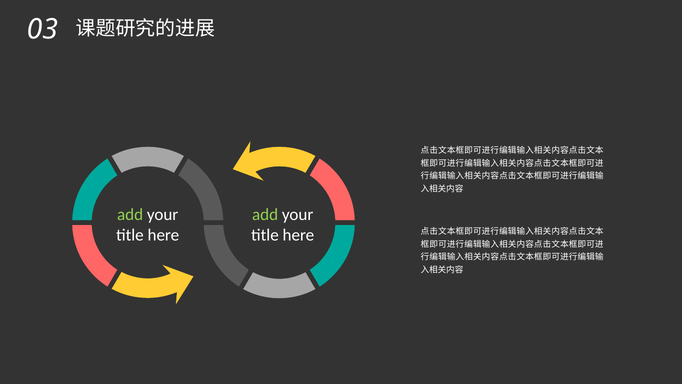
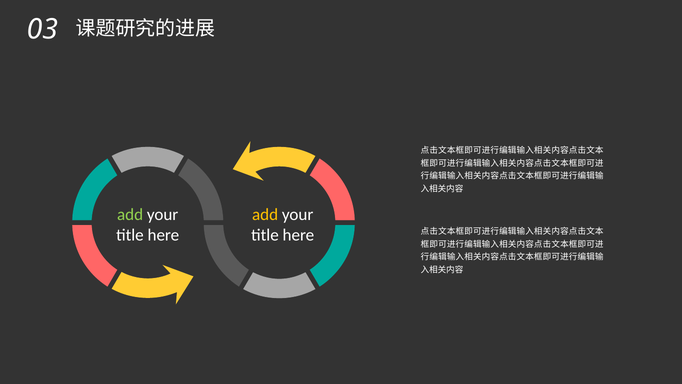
add at (265, 214) colour: light green -> yellow
